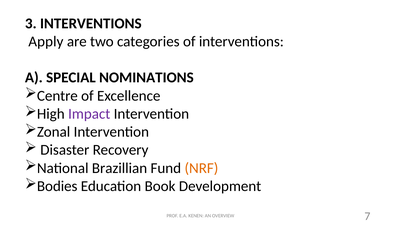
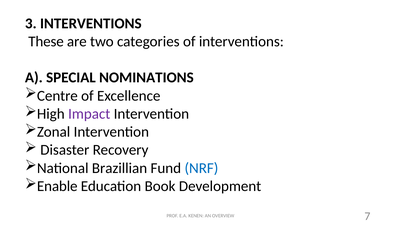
Apply: Apply -> These
NRF colour: orange -> blue
Bodies: Bodies -> Enable
